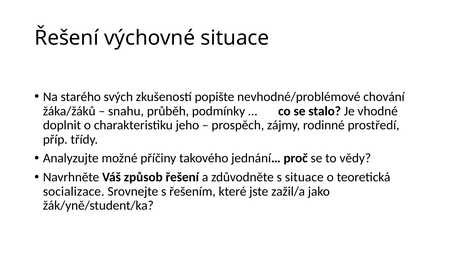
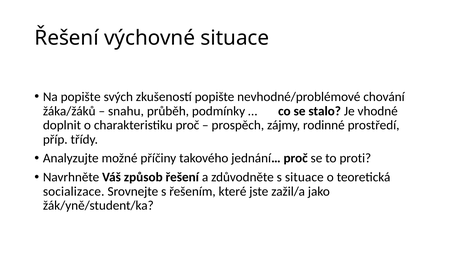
Na starého: starého -> popište
charakteristiku jeho: jeho -> proč
vědy: vědy -> proti
